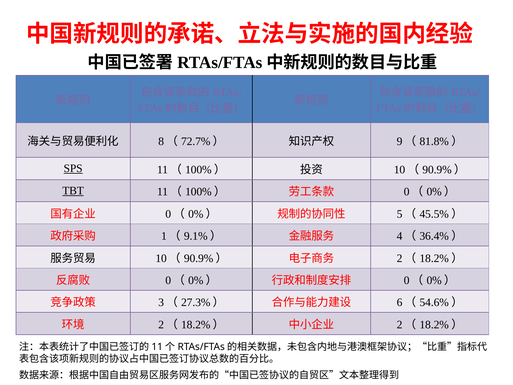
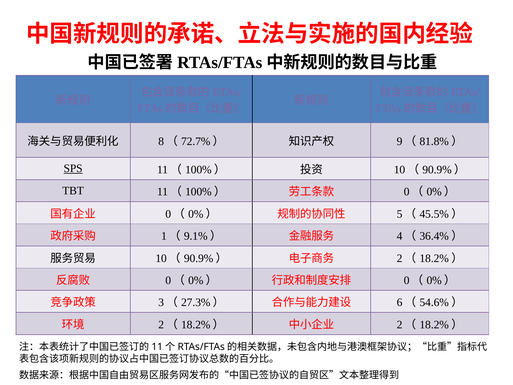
TBT underline: present -> none
